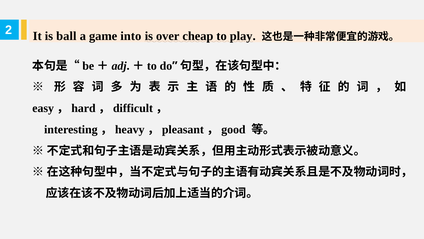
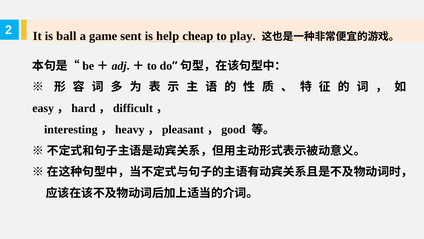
into: into -> sent
over: over -> help
